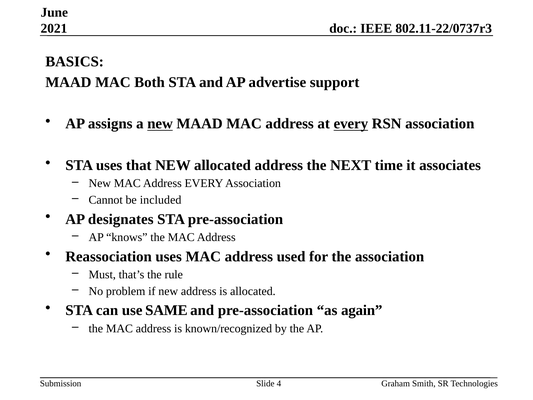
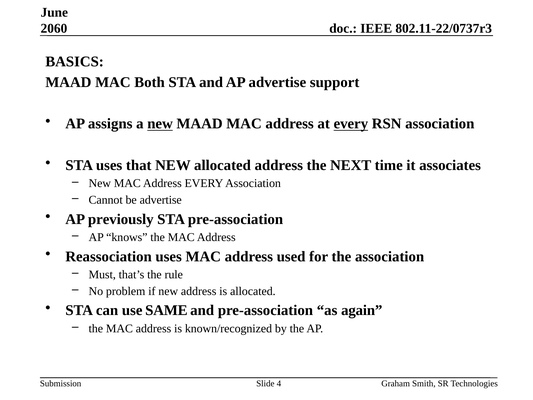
2021: 2021 -> 2060
be included: included -> advertise
designates: designates -> previously
